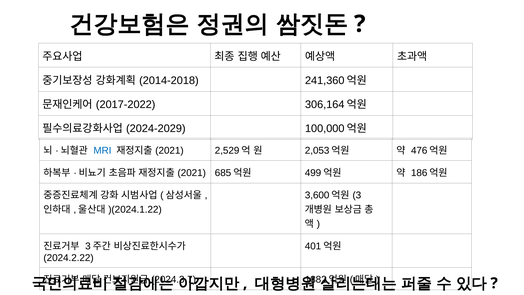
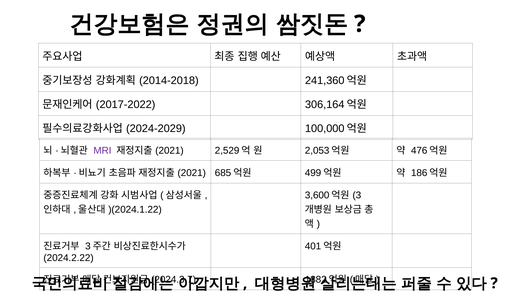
MRI colour: blue -> purple
